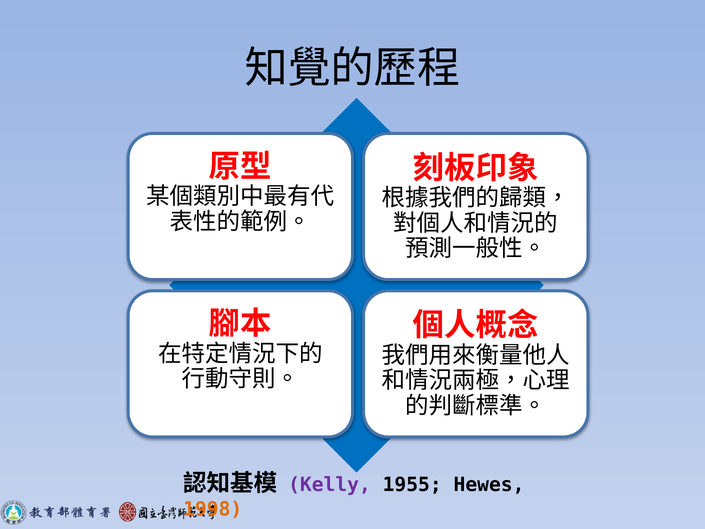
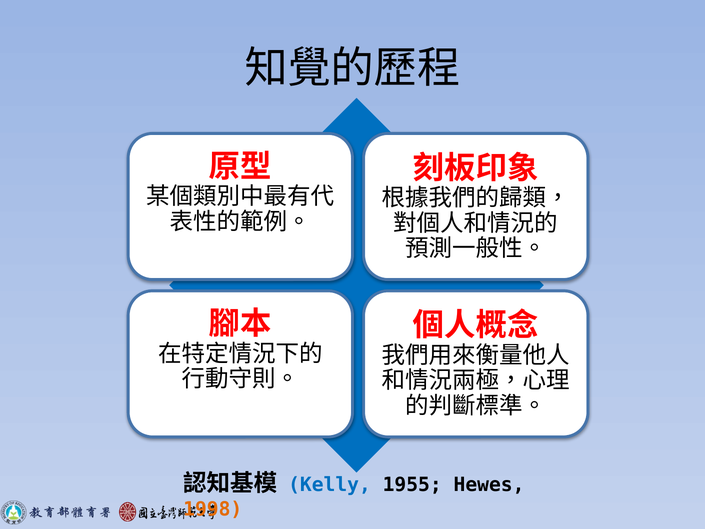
Kelly colour: purple -> blue
